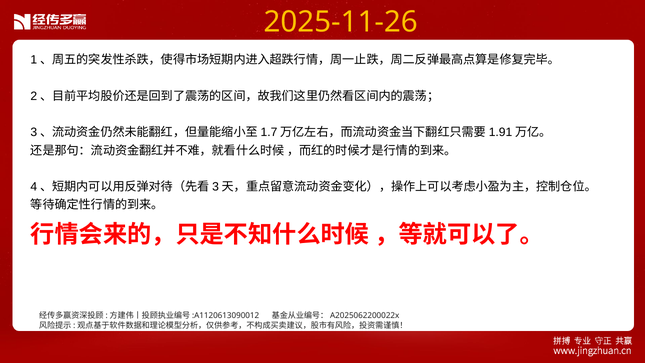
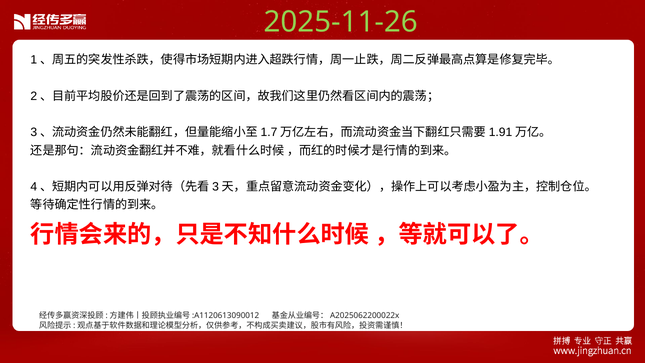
2025-11-26 colour: yellow -> light green
